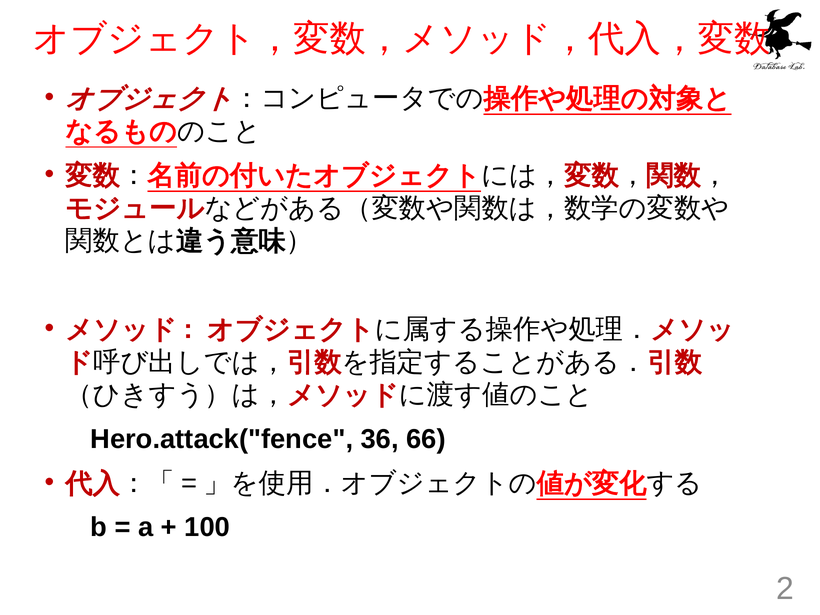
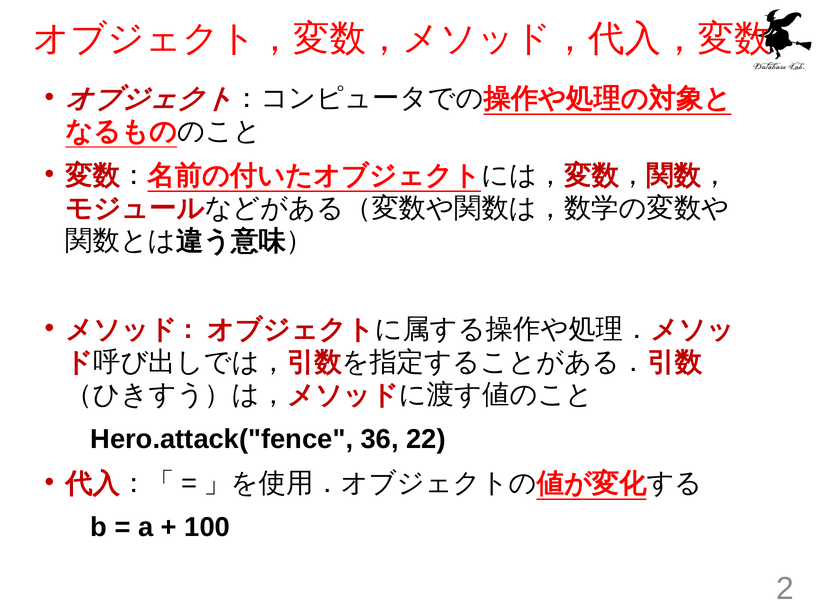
66: 66 -> 22
